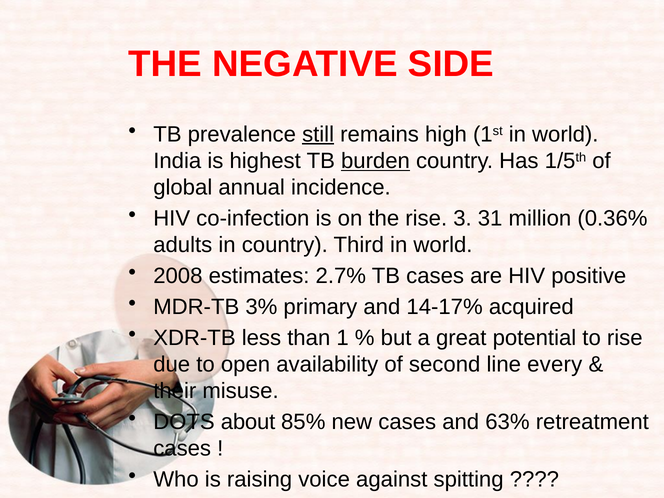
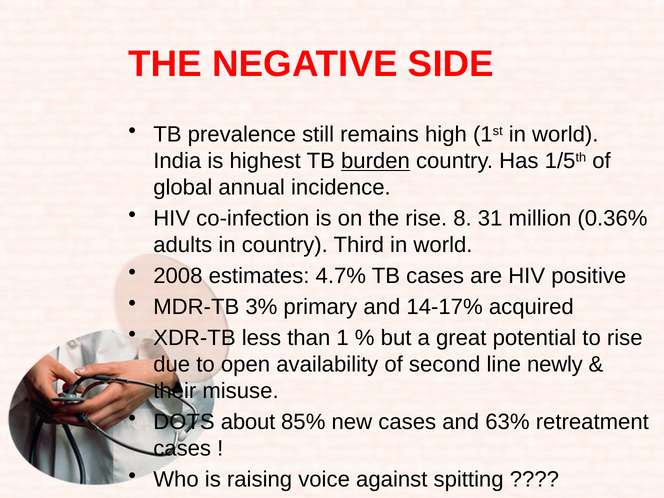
still underline: present -> none
3: 3 -> 8
2.7%: 2.7% -> 4.7%
every: every -> newly
